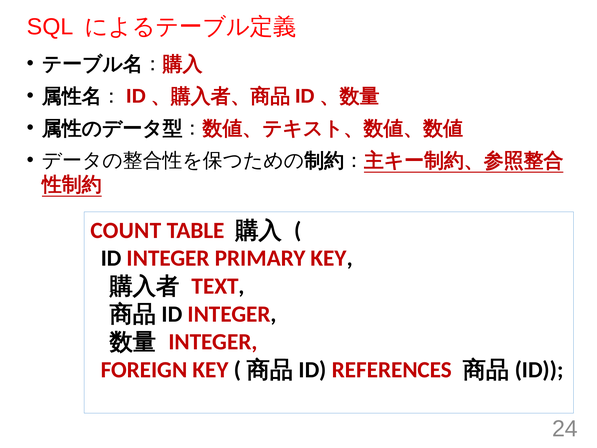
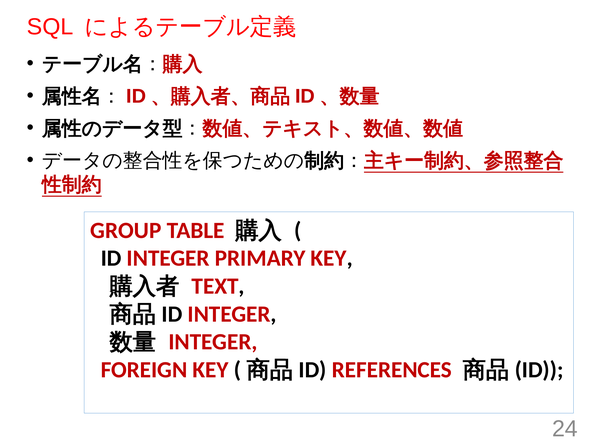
COUNT: COUNT -> GROUP
